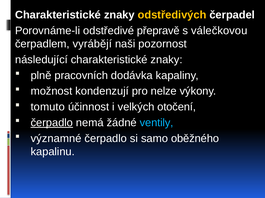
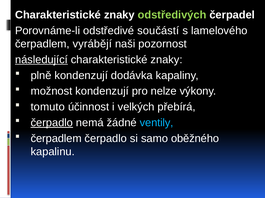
odstředivých colour: yellow -> light green
přepravě: přepravě -> součástí
válečkovou: válečkovou -> lamelového
následující underline: none -> present
plně pracovních: pracovních -> kondenzují
otočení: otočení -> přebírá
významné at (56, 139): významné -> čerpadlem
